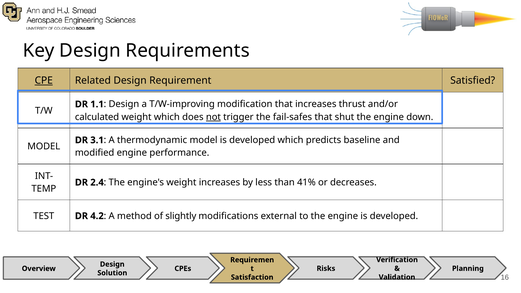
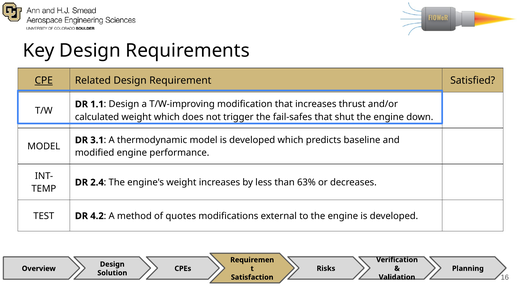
not underline: present -> none
41%: 41% -> 63%
slightly: slightly -> quotes
